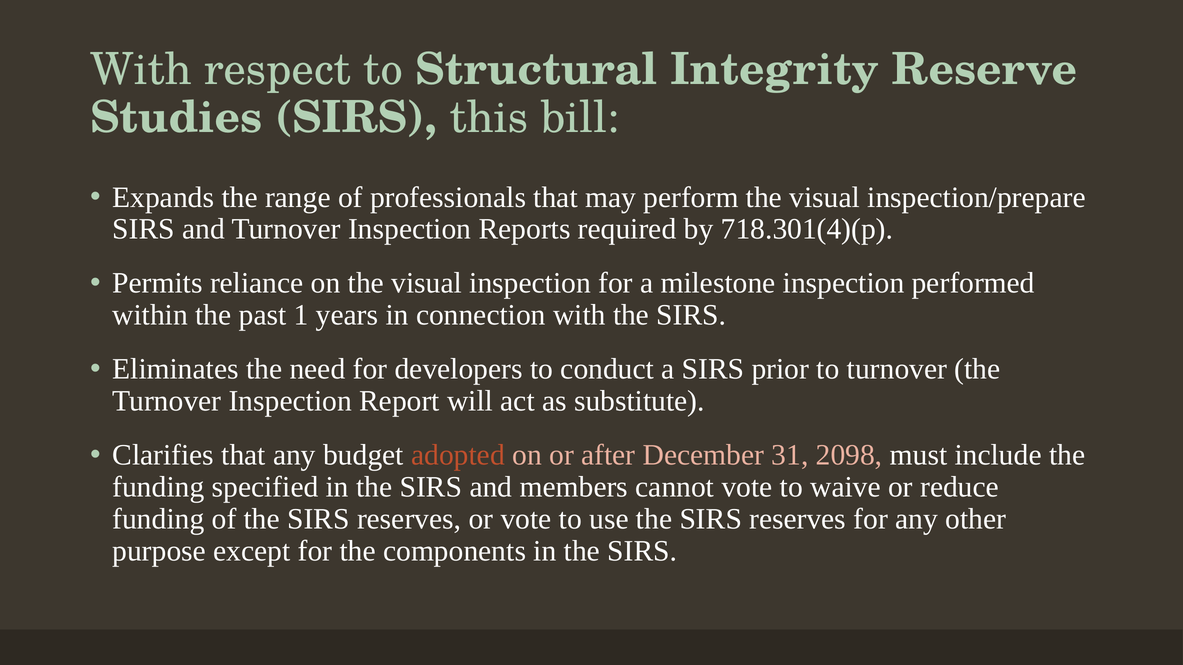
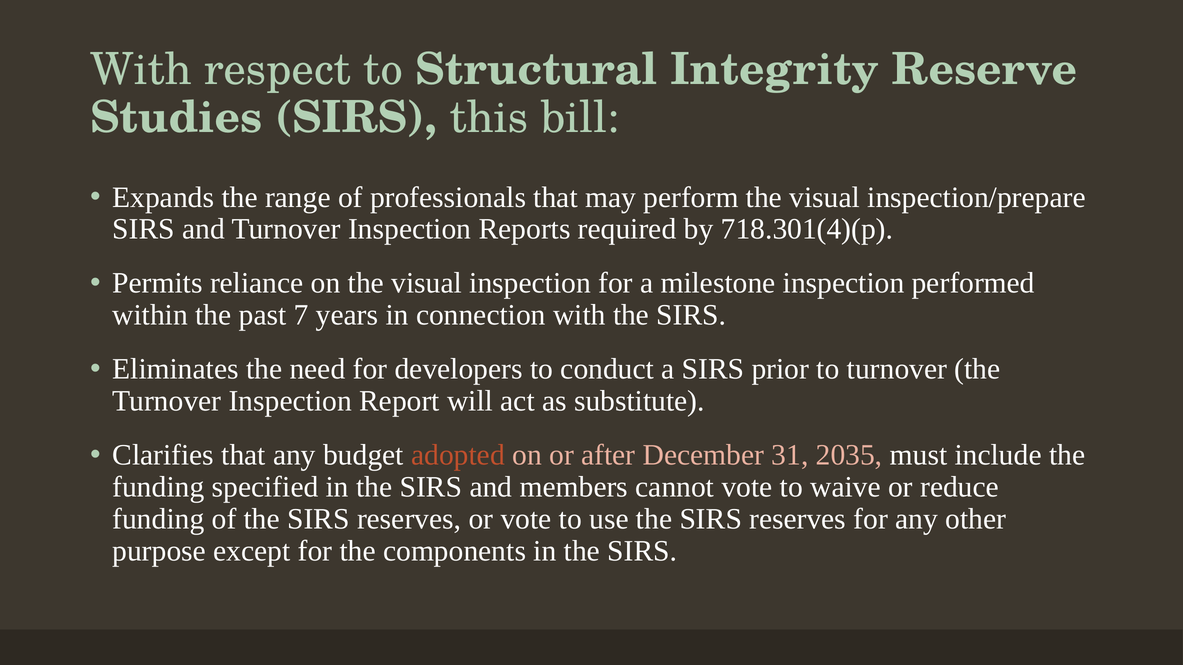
1: 1 -> 7
2098: 2098 -> 2035
